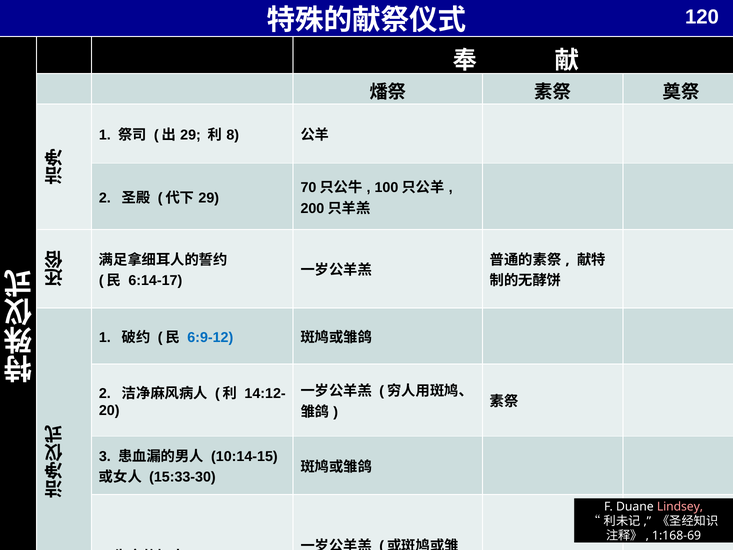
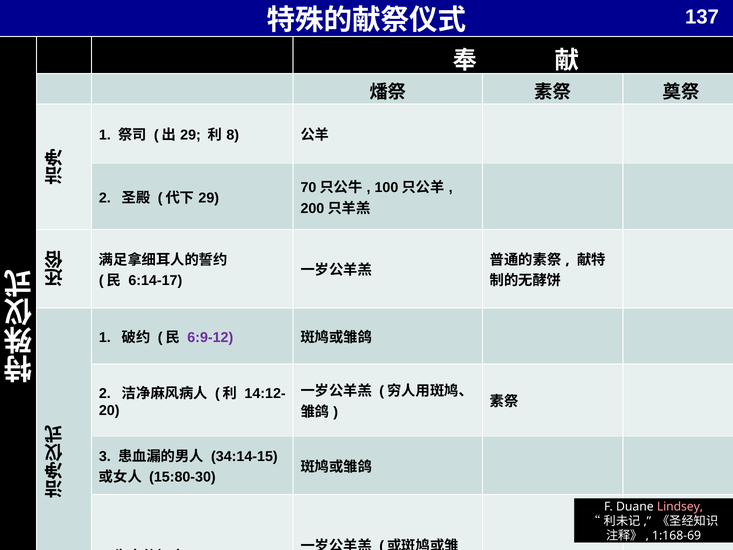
120: 120 -> 137
6:9-12 colour: blue -> purple
10:14-15: 10:14-15 -> 34:14-15
15:33-30: 15:33-30 -> 15:80-30
